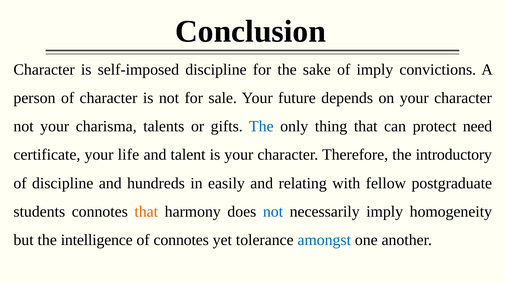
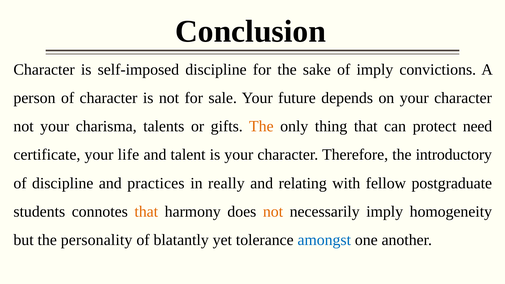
The at (261, 126) colour: blue -> orange
hundreds: hundreds -> practices
easily: easily -> really
not at (273, 212) colour: blue -> orange
intelligence: intelligence -> personality
of connotes: connotes -> blatantly
